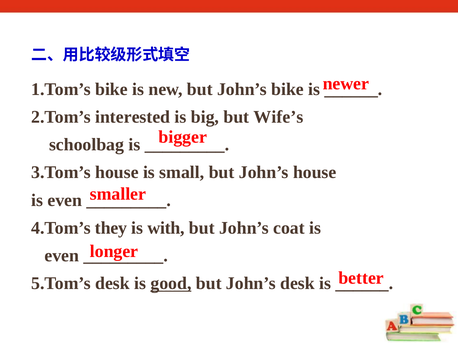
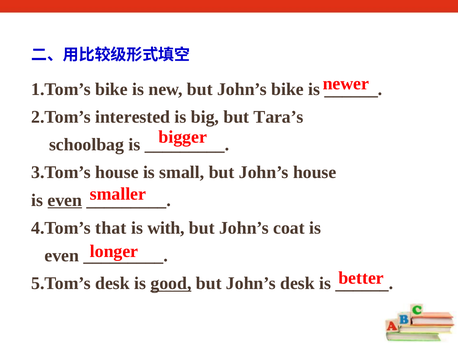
Wife’s: Wife’s -> Tara’s
even at (65, 200) underline: none -> present
they: they -> that
